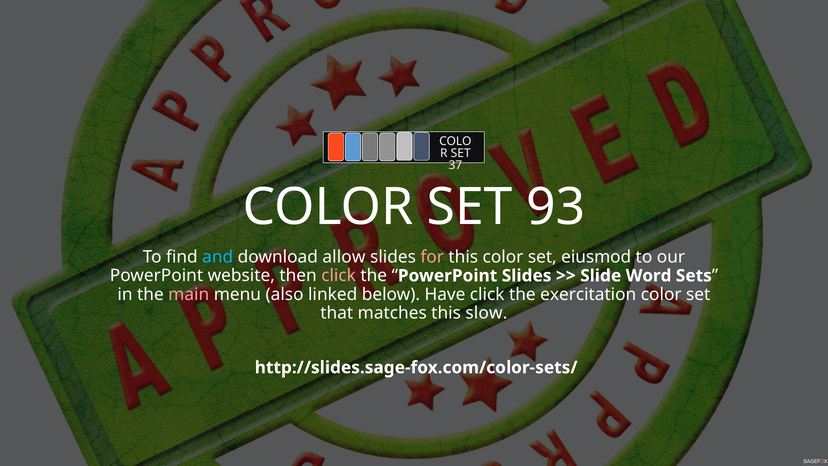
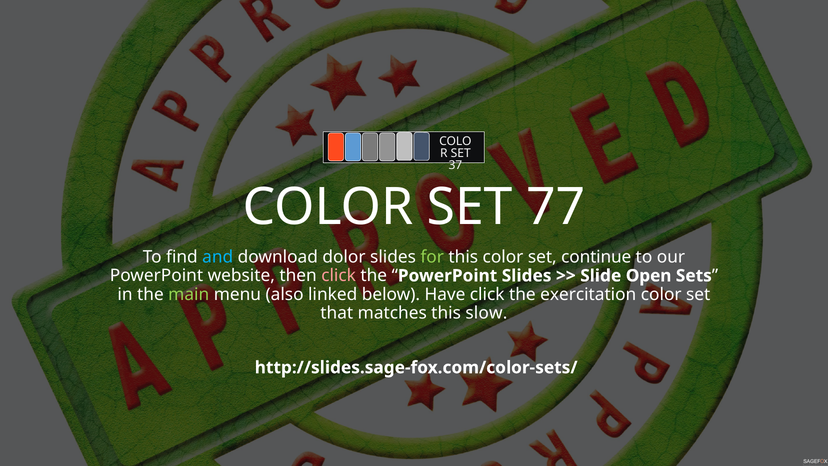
93: 93 -> 77
allow: allow -> dolor
for colour: pink -> light green
eiusmod: eiusmod -> continue
Word: Word -> Open
main colour: pink -> light green
